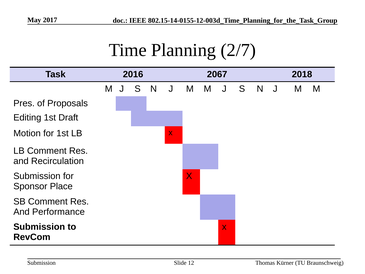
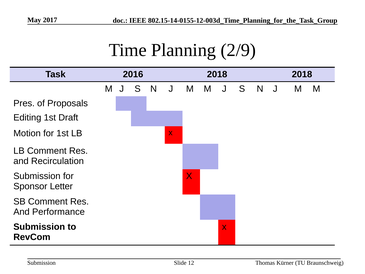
2/7: 2/7 -> 2/9
2016 2067: 2067 -> 2018
Place: Place -> Letter
